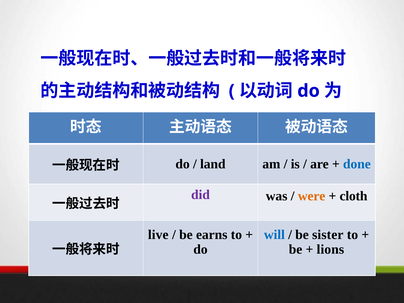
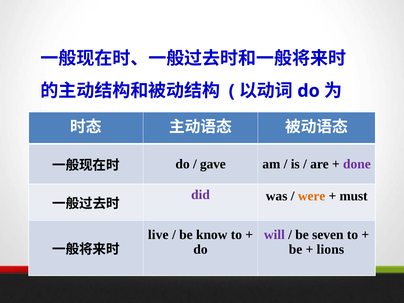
land: land -> gave
done colour: blue -> purple
cloth: cloth -> must
earns: earns -> know
will colour: blue -> purple
sister: sister -> seven
